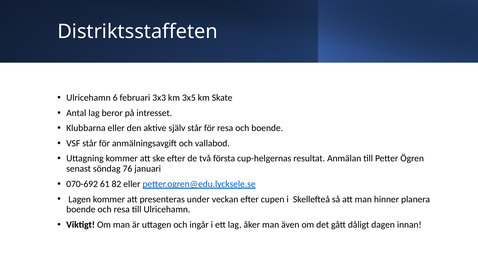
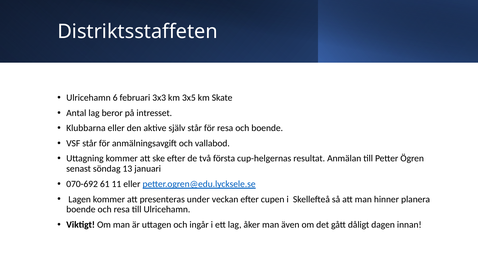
76: 76 -> 13
82: 82 -> 11
